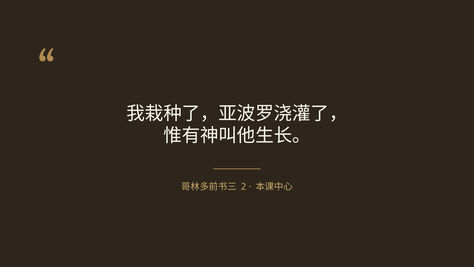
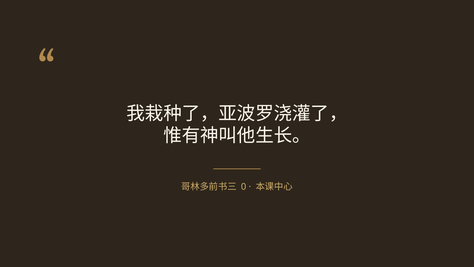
2: 2 -> 0
